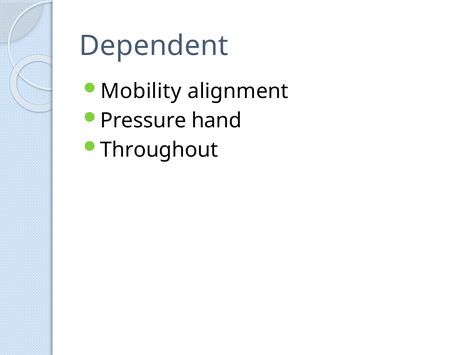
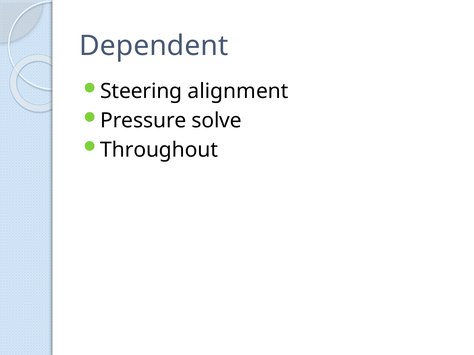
Mobility: Mobility -> Steering
hand: hand -> solve
